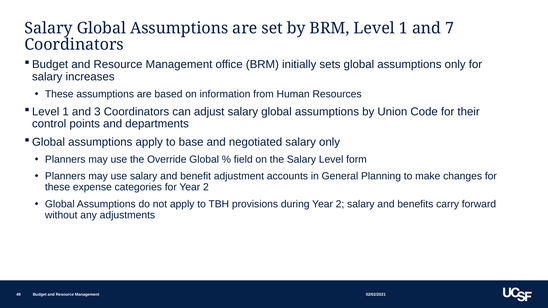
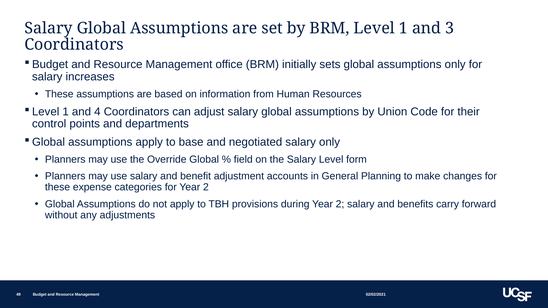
7: 7 -> 3
3: 3 -> 4
